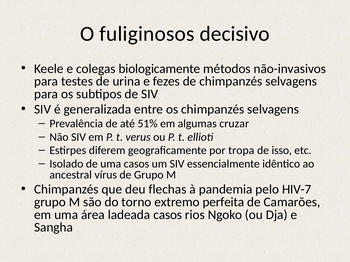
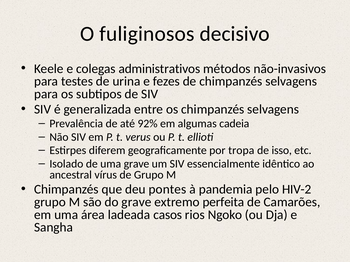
biologicamente: biologicamente -> administrativos
51%: 51% -> 92%
cruzar: cruzar -> cadeia
uma casos: casos -> grave
flechas: flechas -> pontes
HIV-7: HIV-7 -> HIV-2
do torno: torno -> grave
